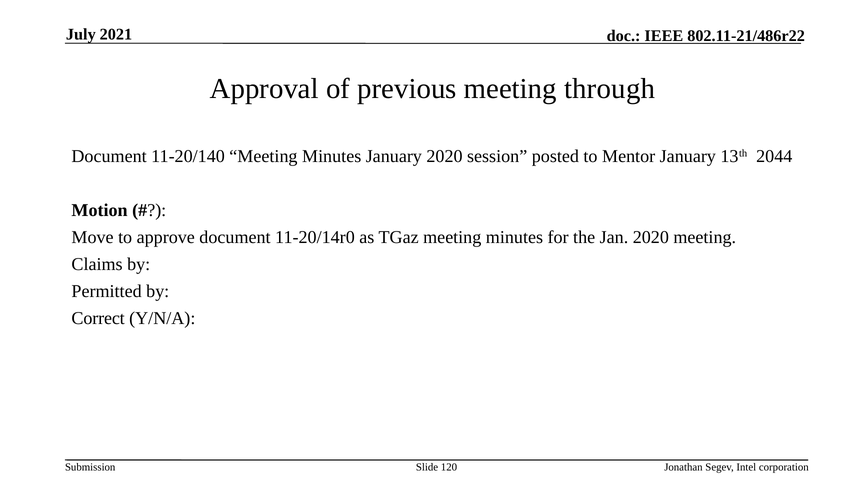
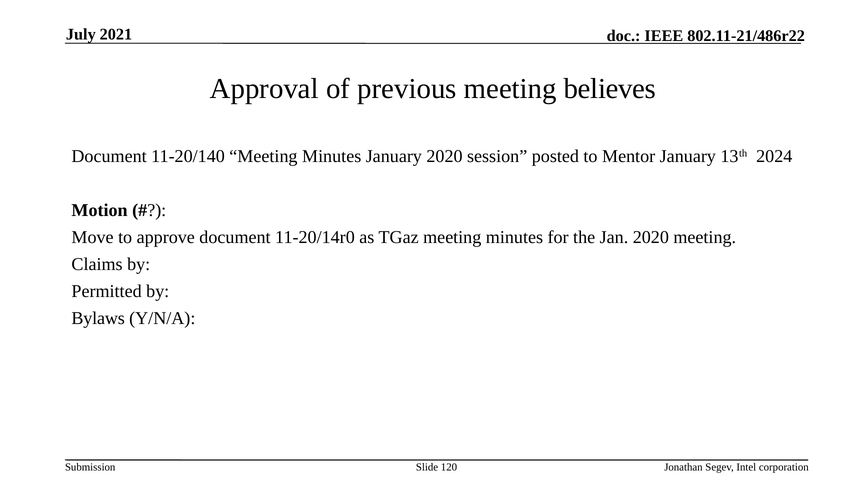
through: through -> believes
2044: 2044 -> 2024
Correct: Correct -> Bylaws
